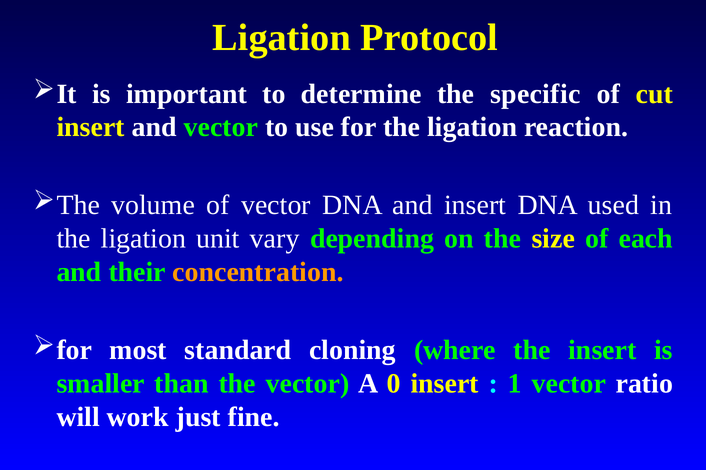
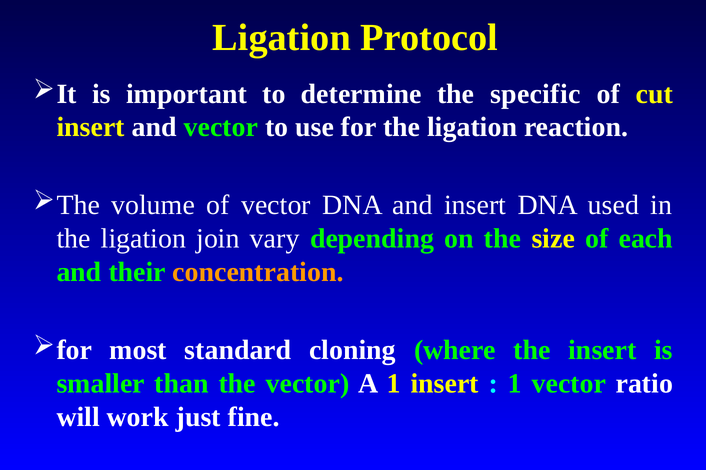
unit: unit -> join
A 0: 0 -> 1
